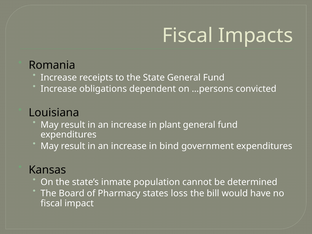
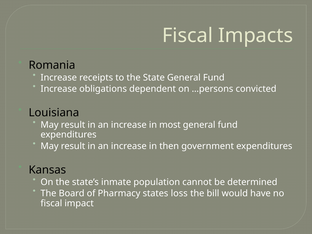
plant: plant -> most
bind: bind -> then
